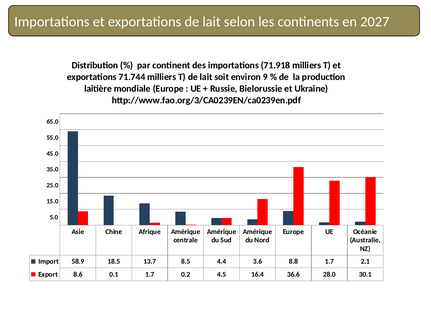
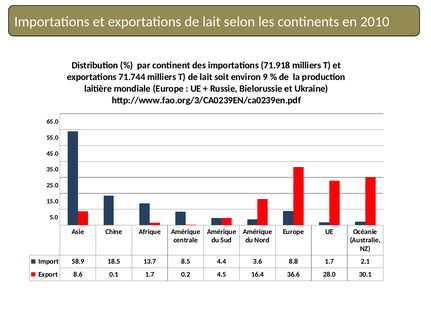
2027: 2027 -> 2010
